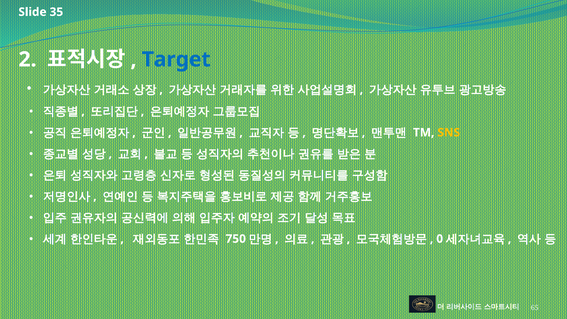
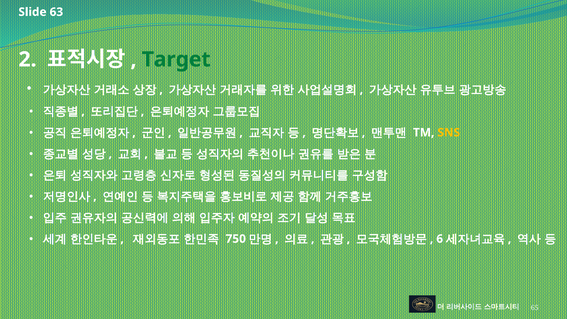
35: 35 -> 63
Target colour: blue -> green
0: 0 -> 6
